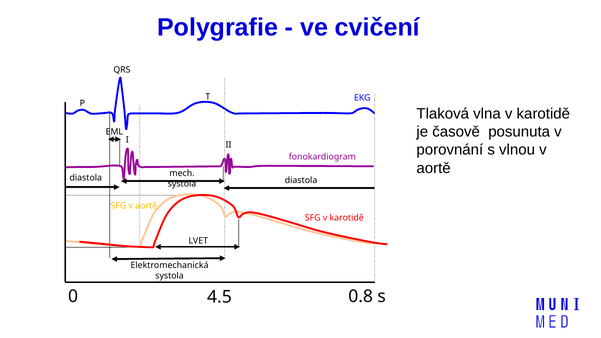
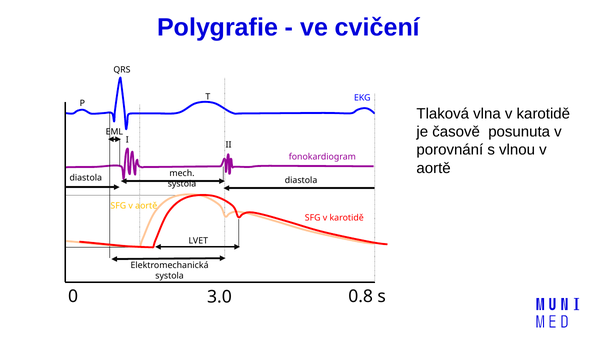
4.5: 4.5 -> 3.0
